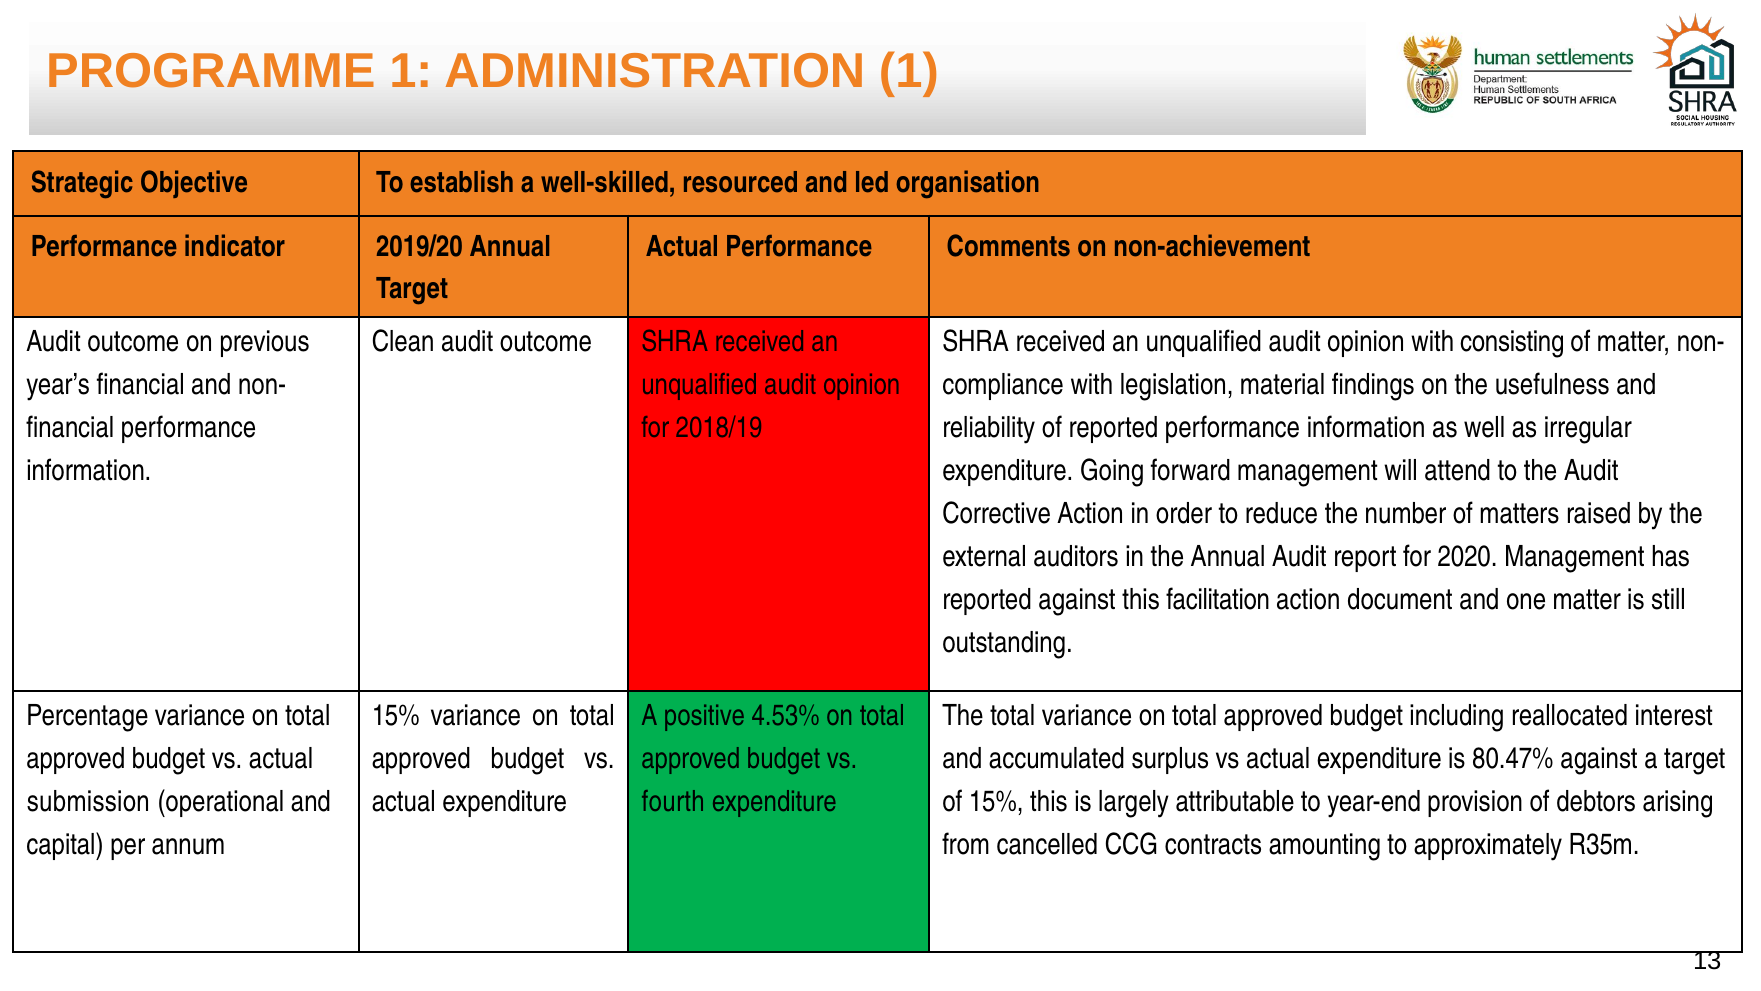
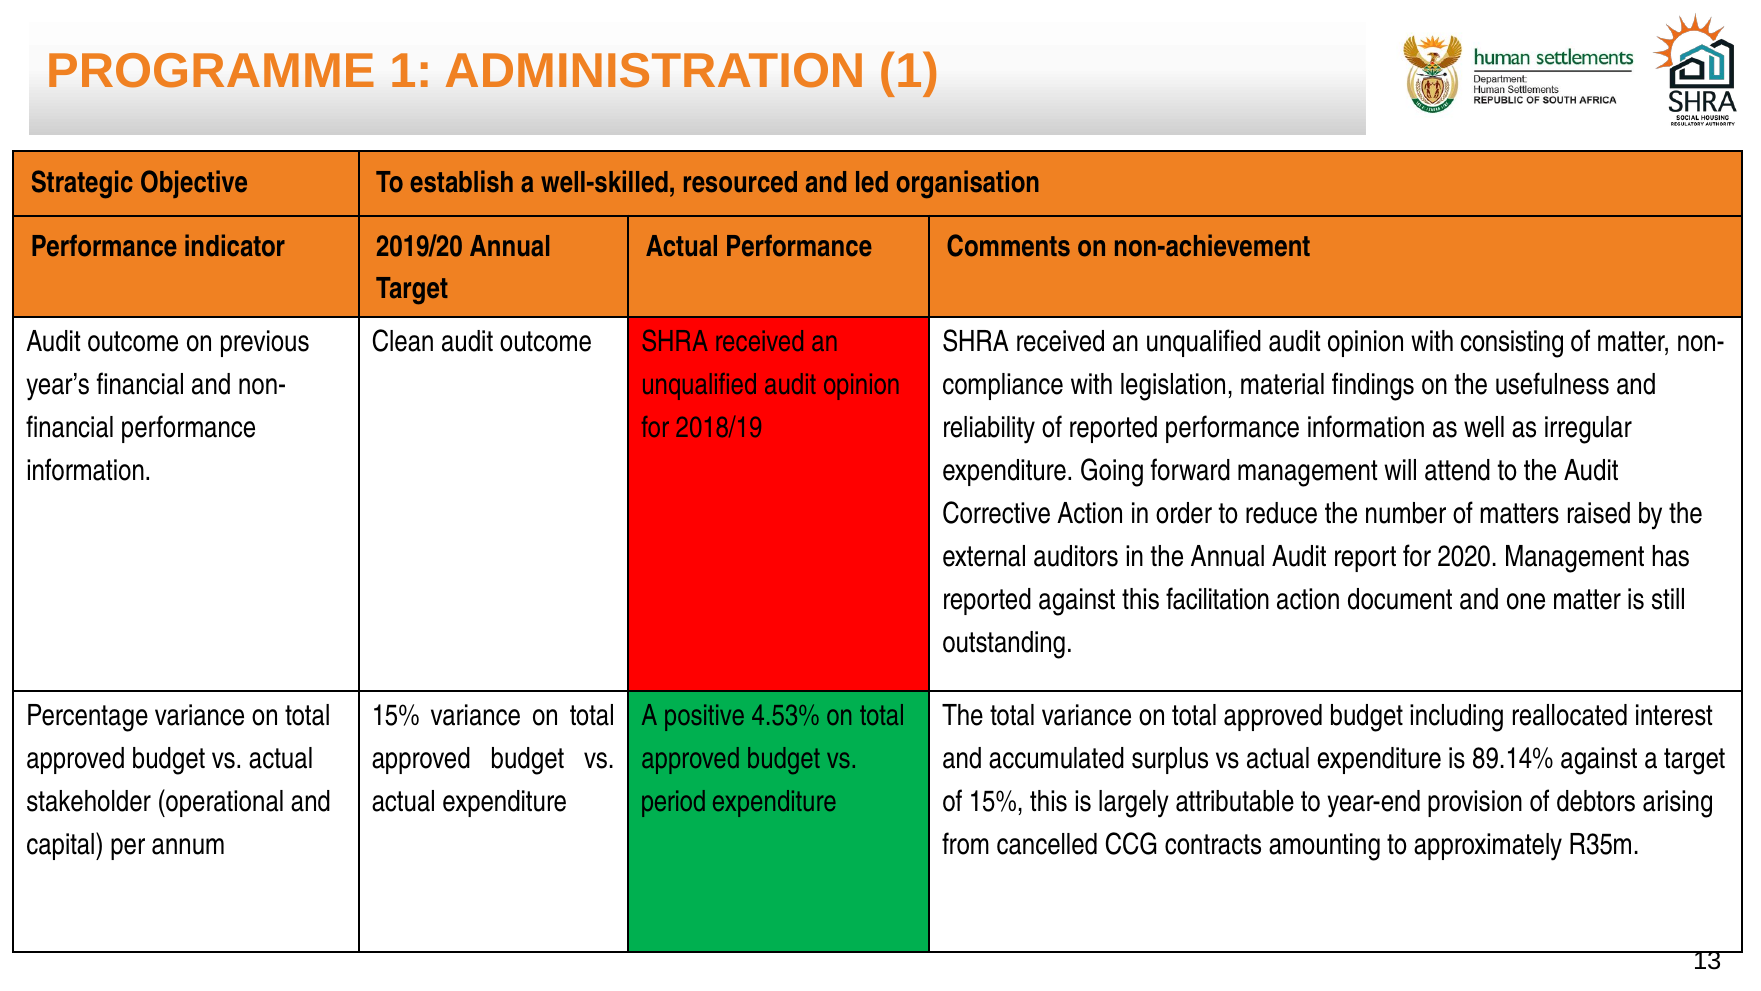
80.47%: 80.47% -> 89.14%
submission: submission -> stakeholder
fourth: fourth -> period
